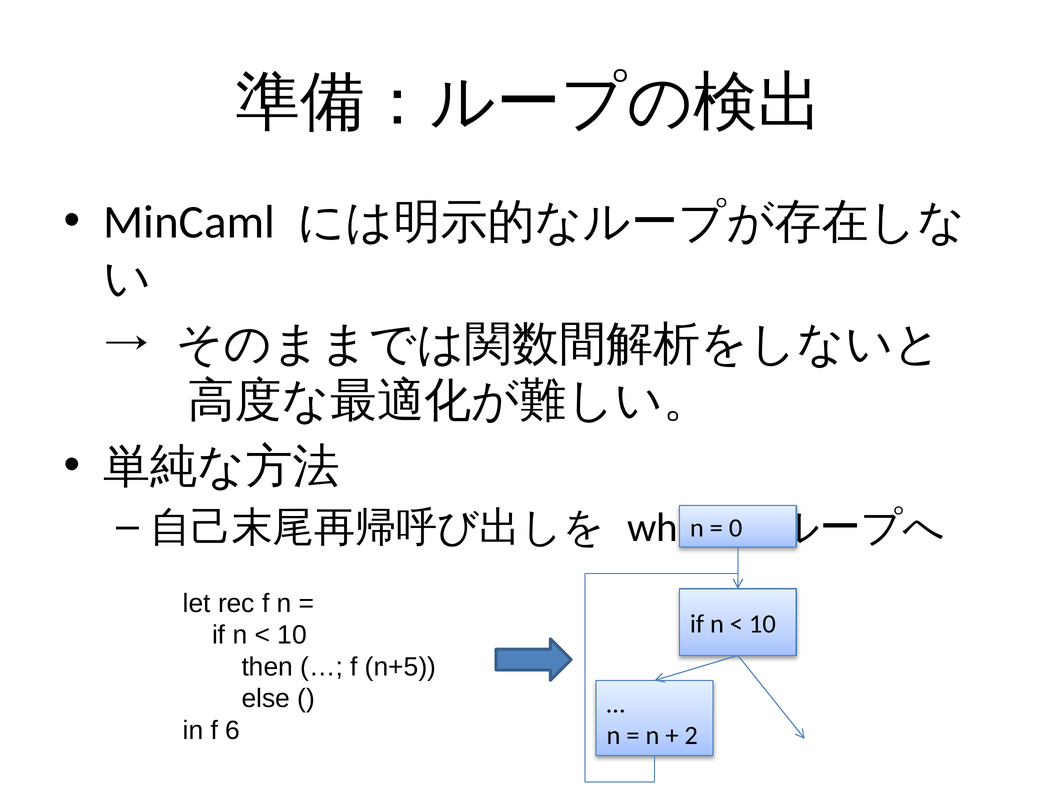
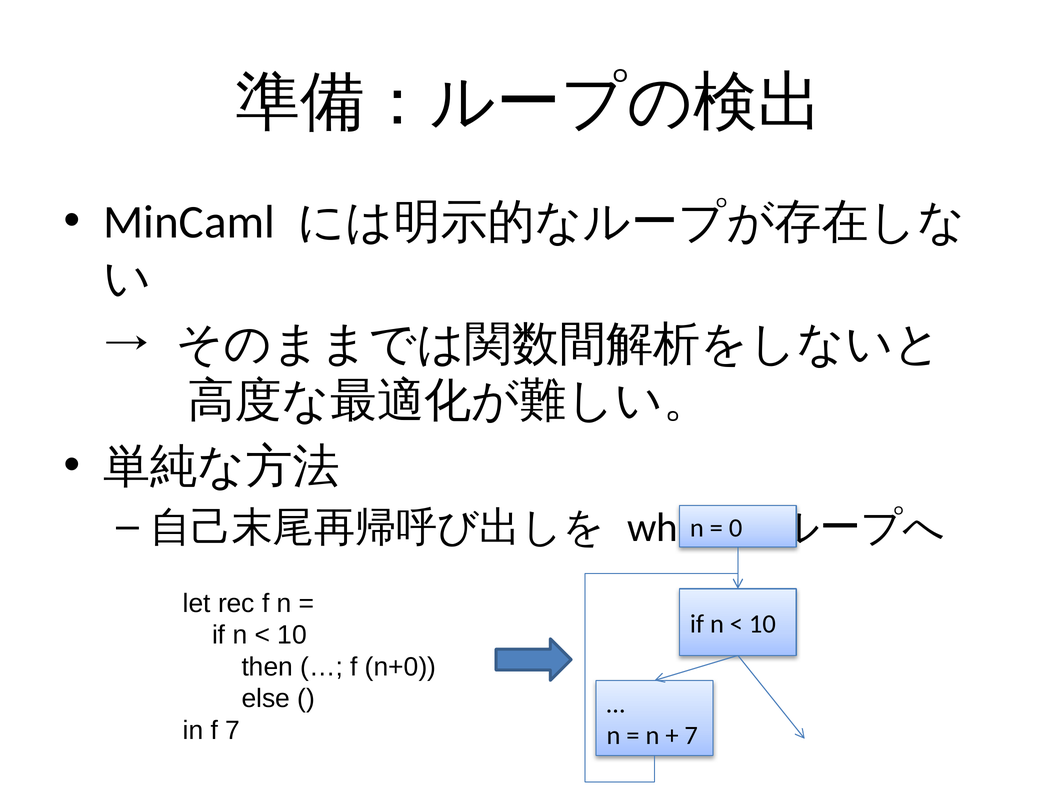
n+5: n+5 -> n+0
f 6: 6 -> 7
2 at (691, 736): 2 -> 7
